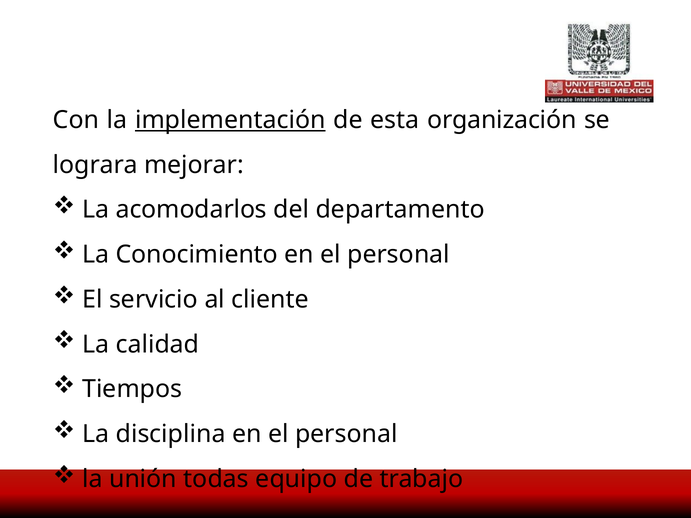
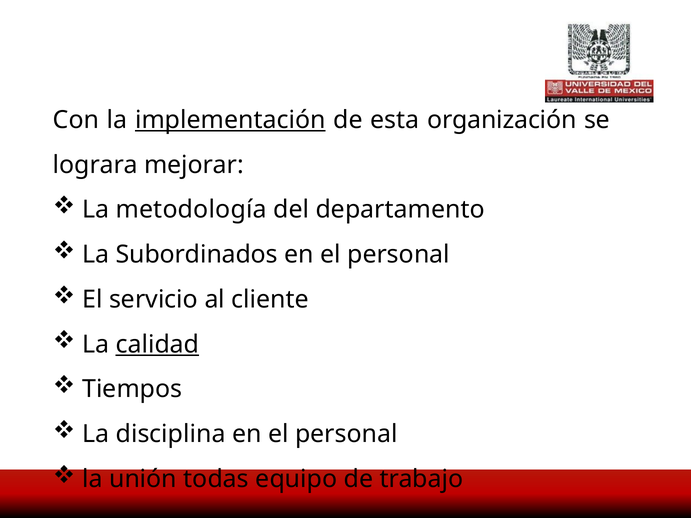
acomodarlos: acomodarlos -> metodología
Conocimiento: Conocimiento -> Subordinados
calidad underline: none -> present
